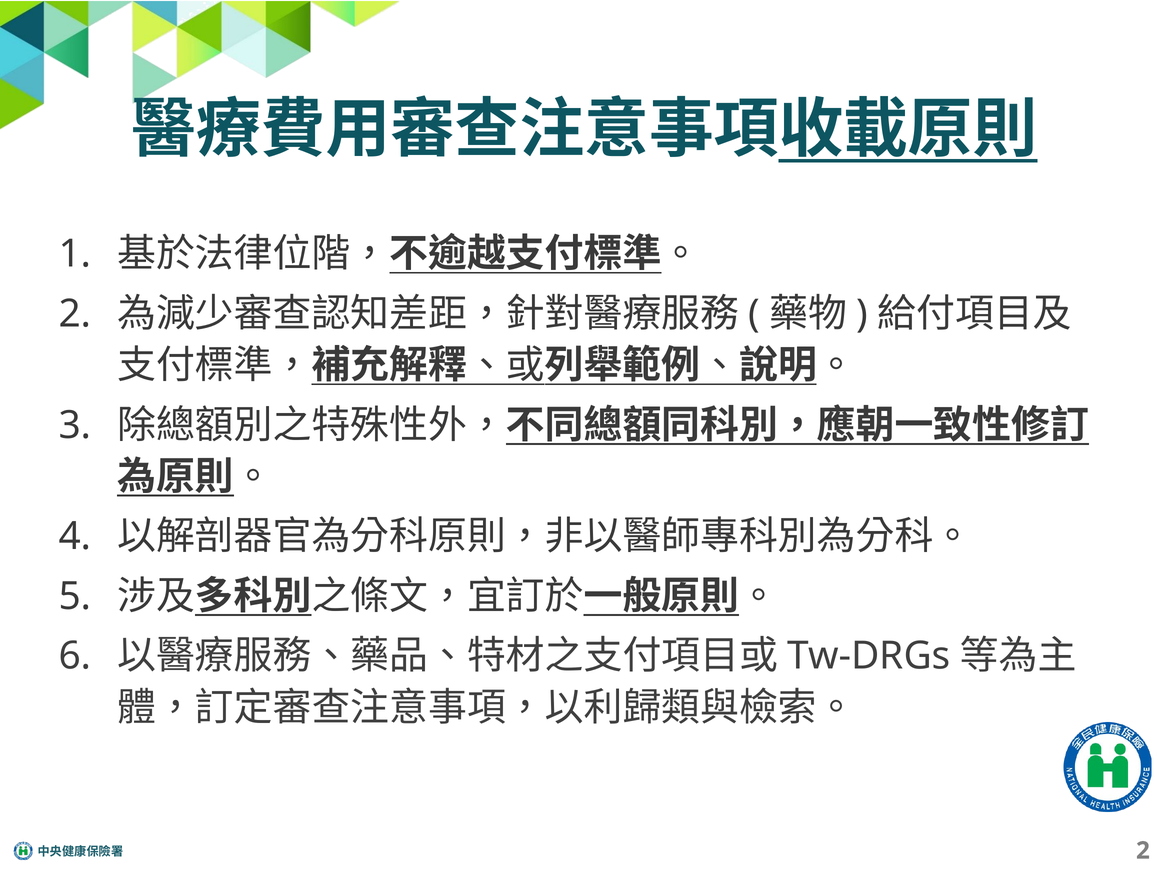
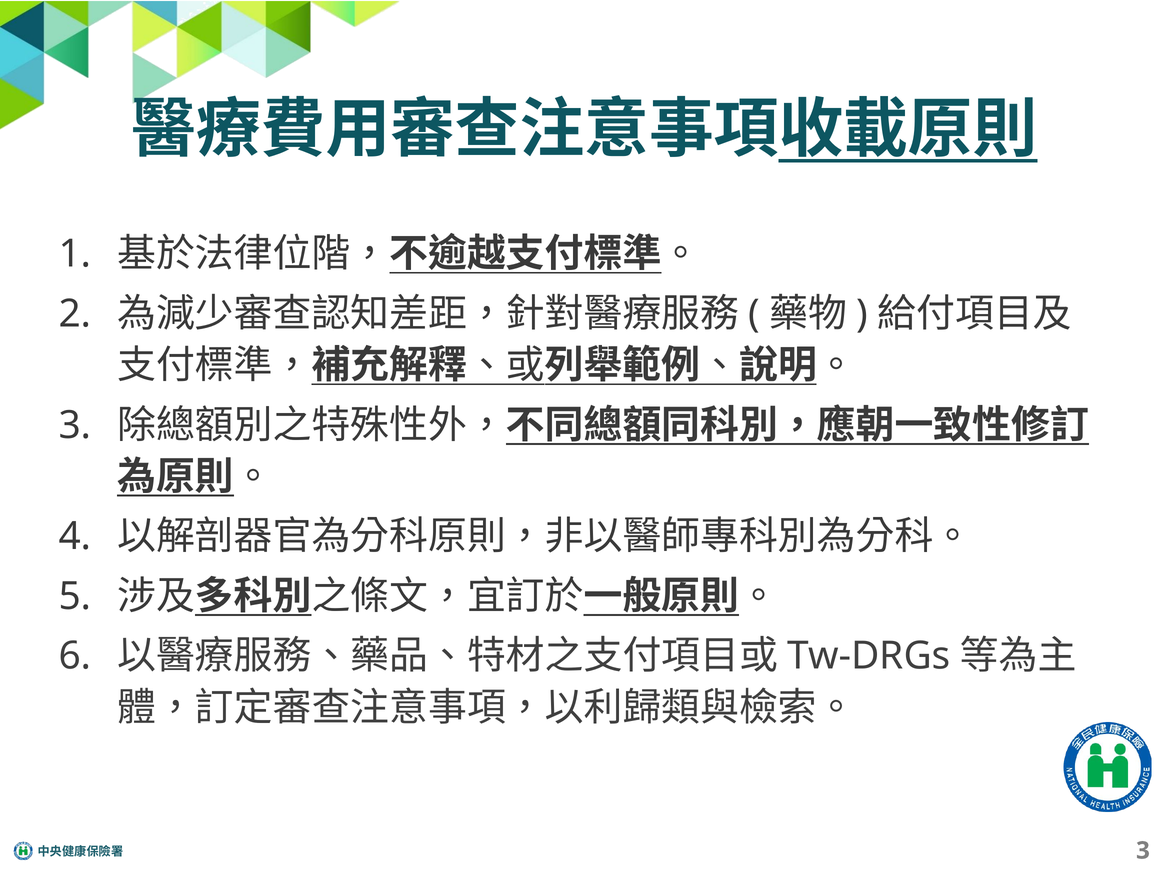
2 at (1143, 850): 2 -> 3
